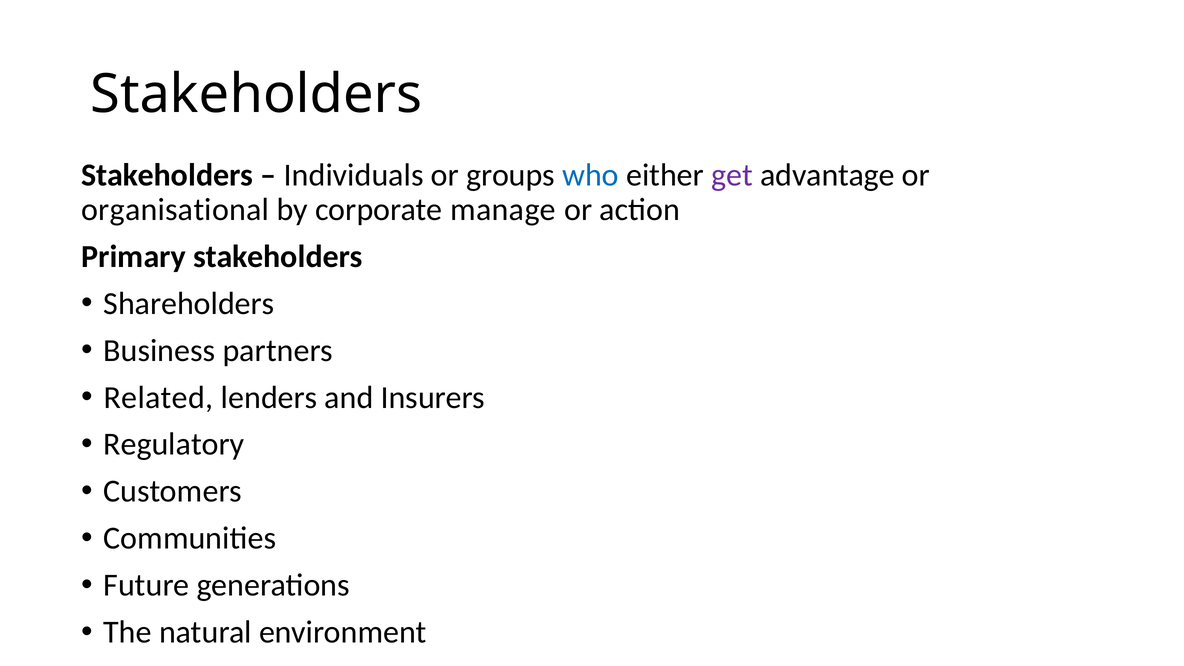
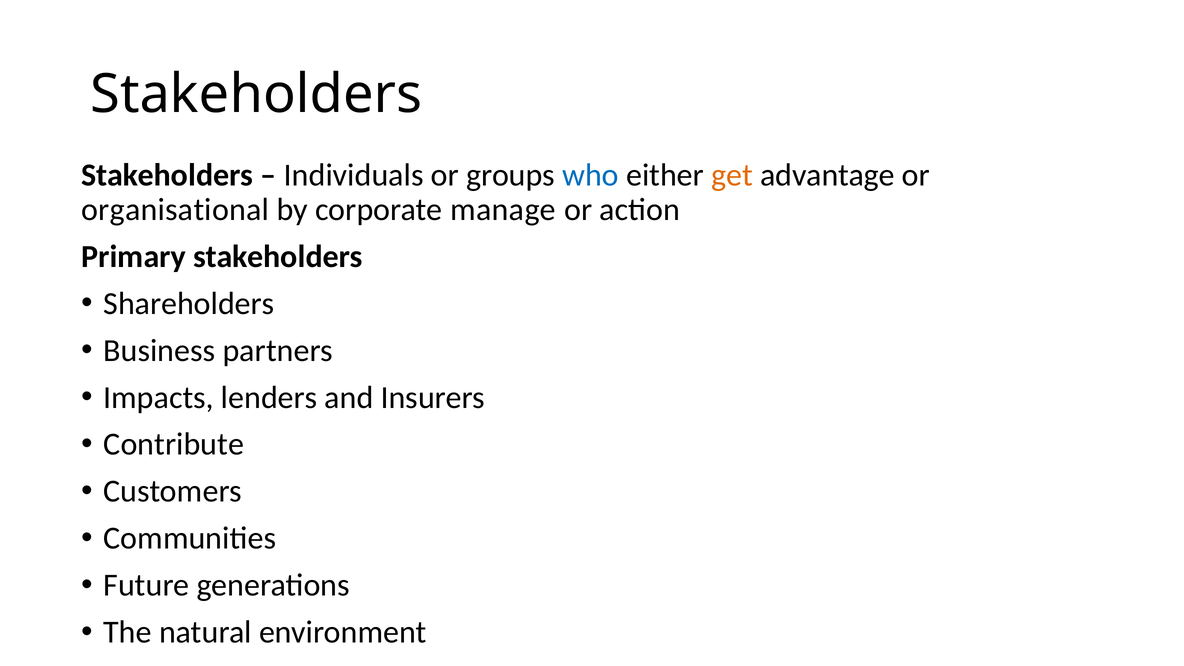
get colour: purple -> orange
Related: Related -> Impacts
Regulatory: Regulatory -> Contribute
